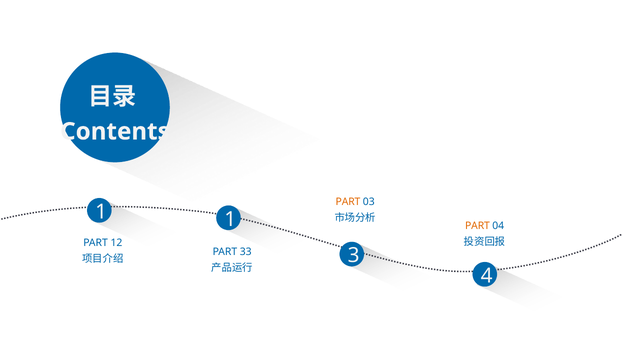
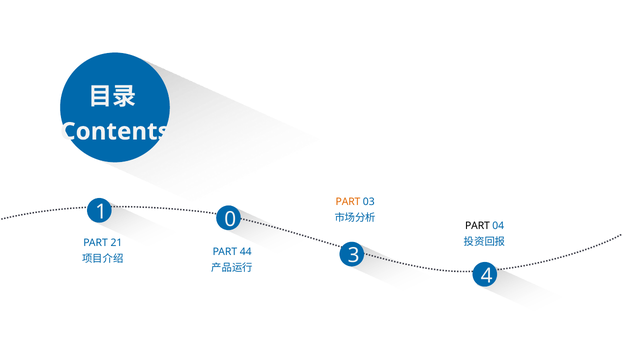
1 1: 1 -> 0
PART at (477, 226) colour: orange -> black
12: 12 -> 21
33: 33 -> 44
